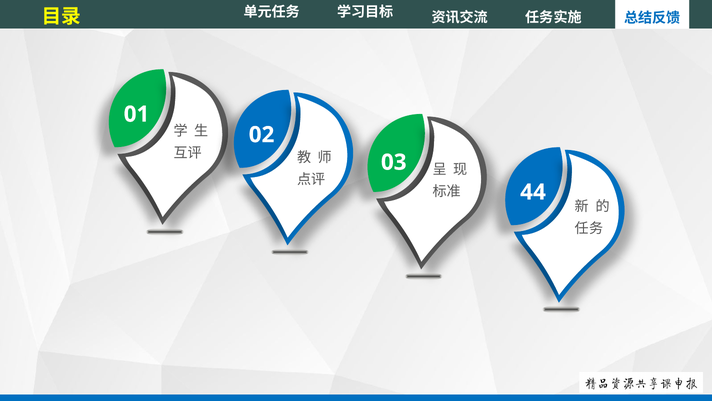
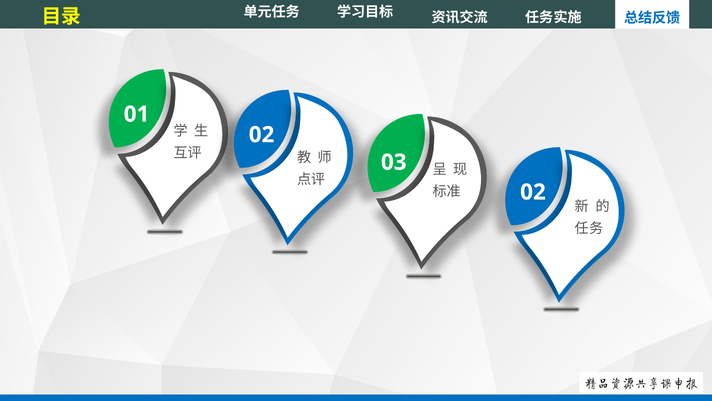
44 at (533, 192): 44 -> 02
